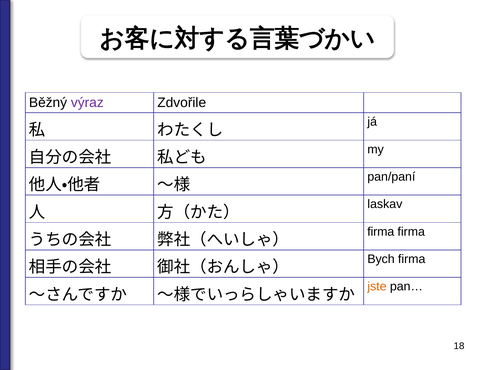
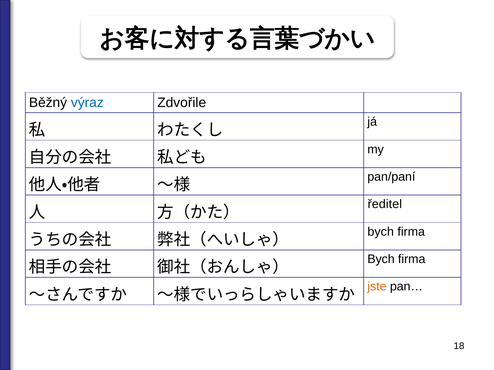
výraz colour: purple -> blue
laskav: laskav -> ředitel
firma at (381, 232): firma -> bych
